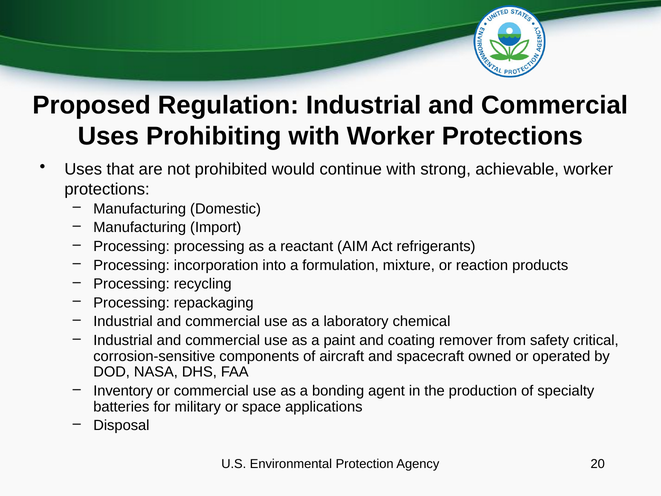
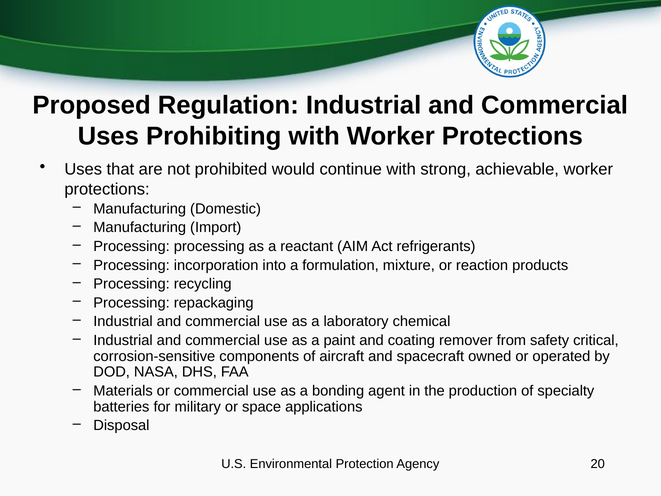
Inventory: Inventory -> Materials
